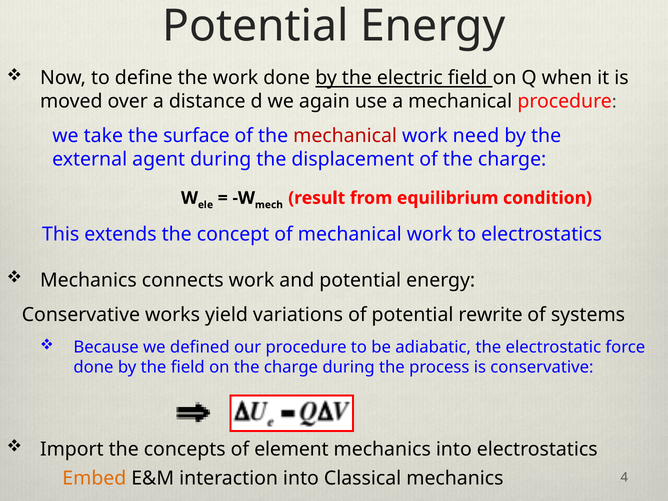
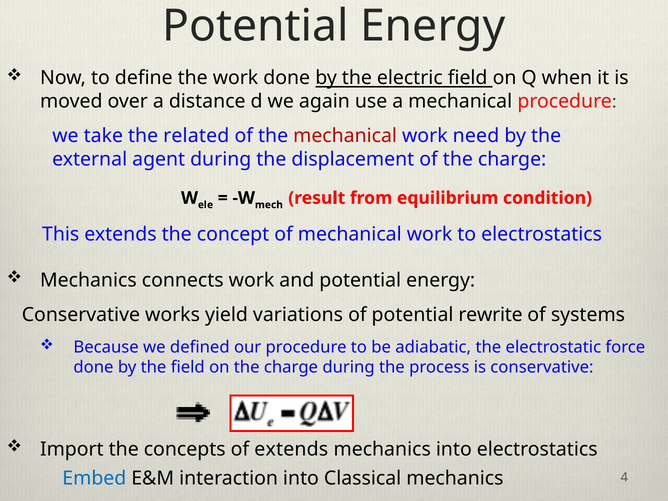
surface: surface -> related
of element: element -> extends
Embed colour: orange -> blue
